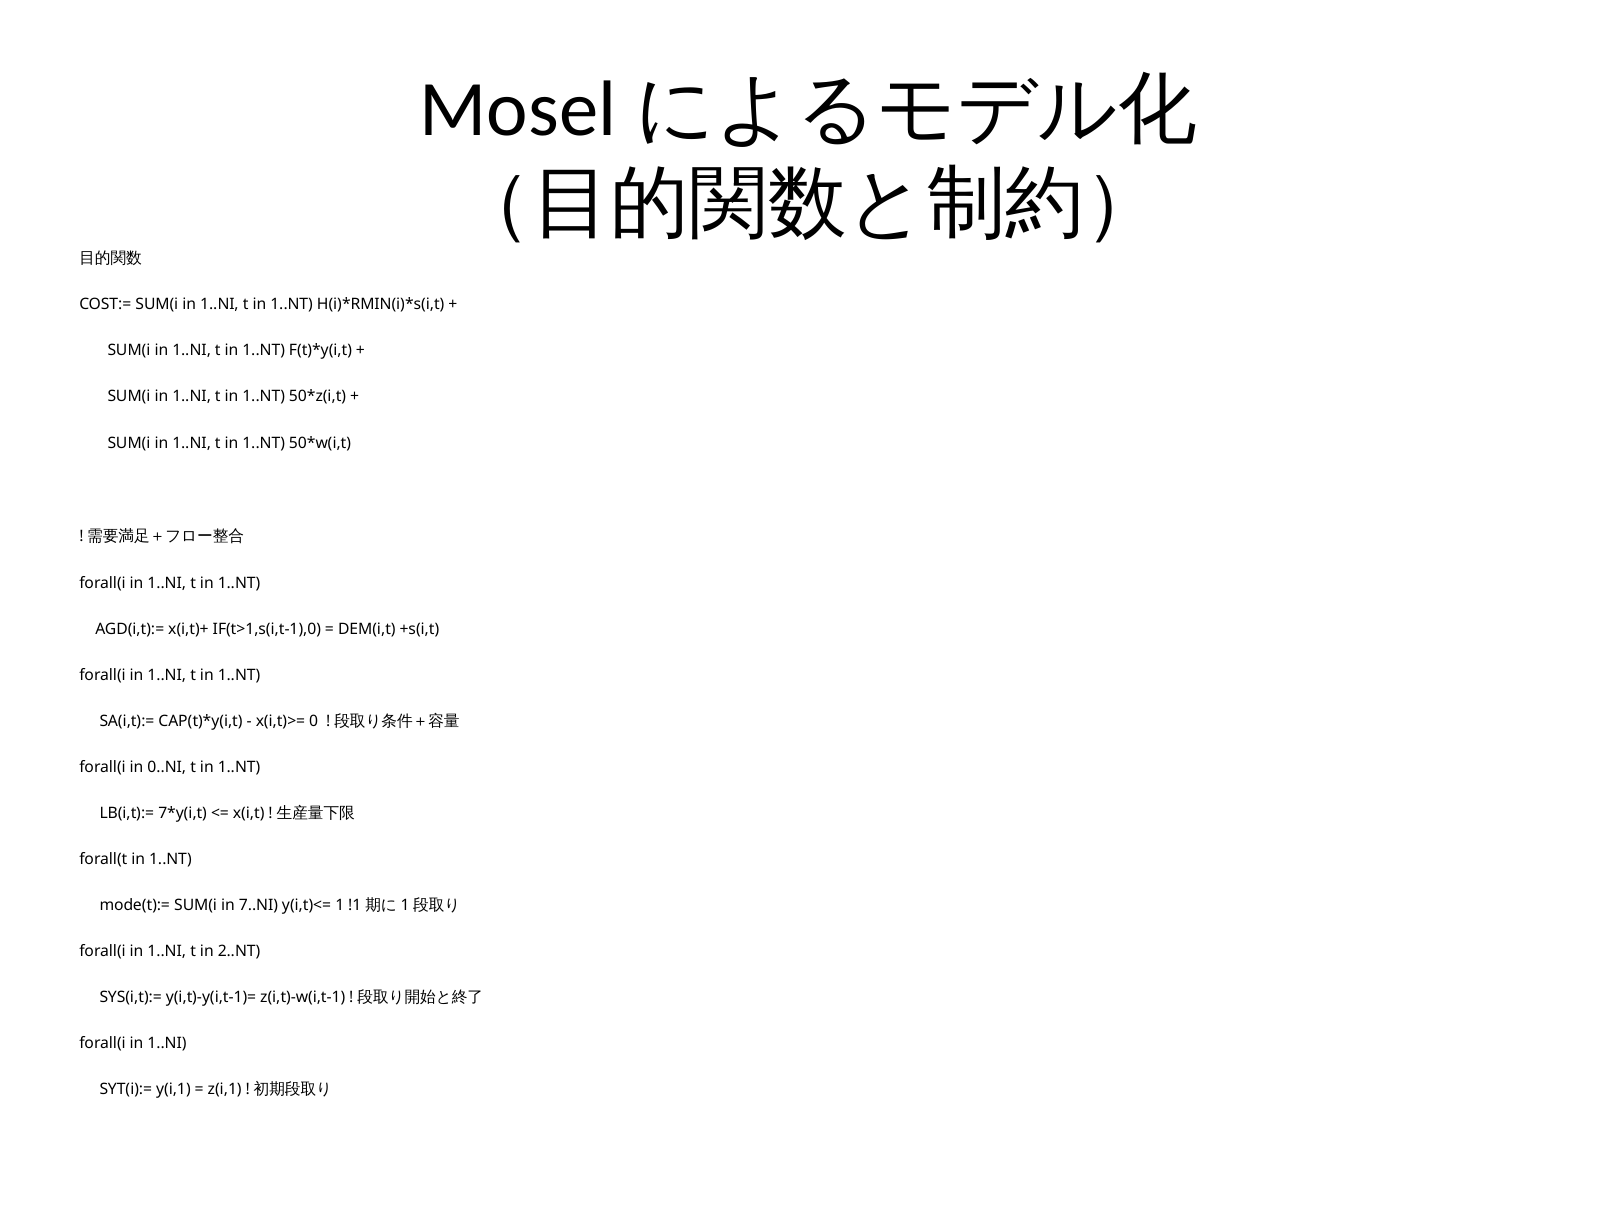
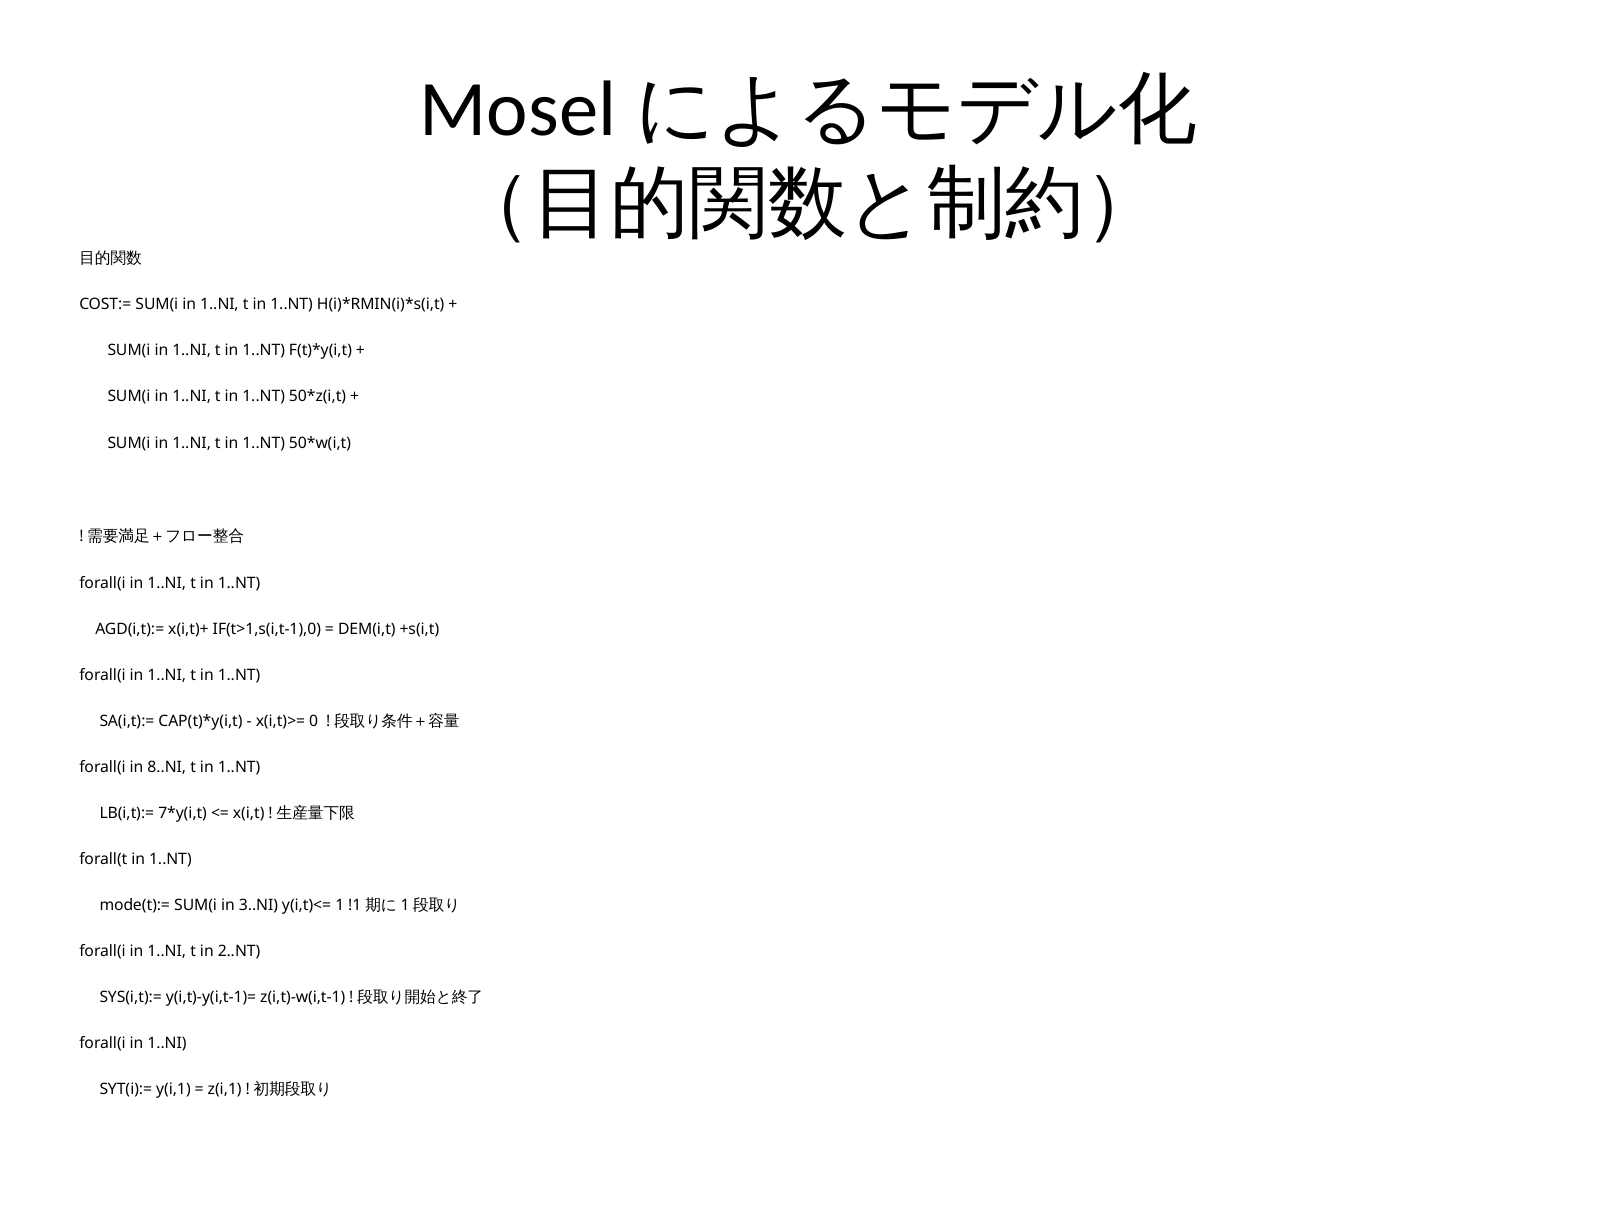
0..NI: 0..NI -> 8..NI
7..NI: 7..NI -> 3..NI
